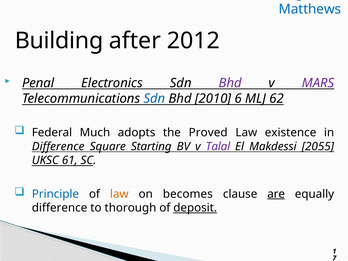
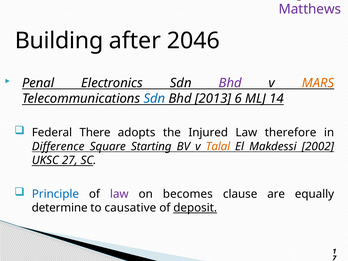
Matthews colour: blue -> purple
2012: 2012 -> 2046
MARS colour: purple -> orange
2010: 2010 -> 2013
62: 62 -> 14
Much: Much -> There
Proved: Proved -> Injured
existence: existence -> therefore
Talal colour: purple -> orange
2055: 2055 -> 2002
61: 61 -> 27
law at (119, 194) colour: orange -> purple
are underline: present -> none
difference at (60, 208): difference -> determine
thorough: thorough -> causative
